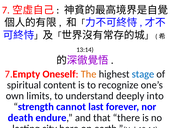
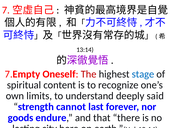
The colour: orange -> red
into: into -> said
death: death -> goods
